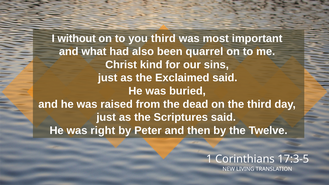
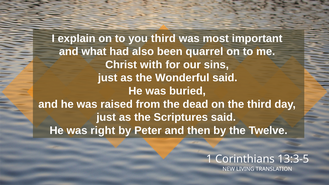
without: without -> explain
kind: kind -> with
Exclaimed: Exclaimed -> Wonderful
17:3-5: 17:3-5 -> 13:3-5
